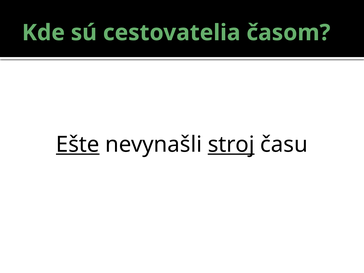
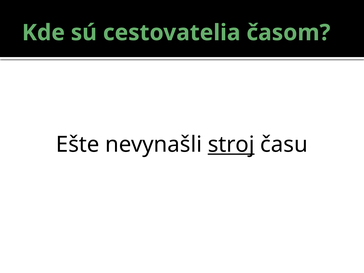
Ešte underline: present -> none
